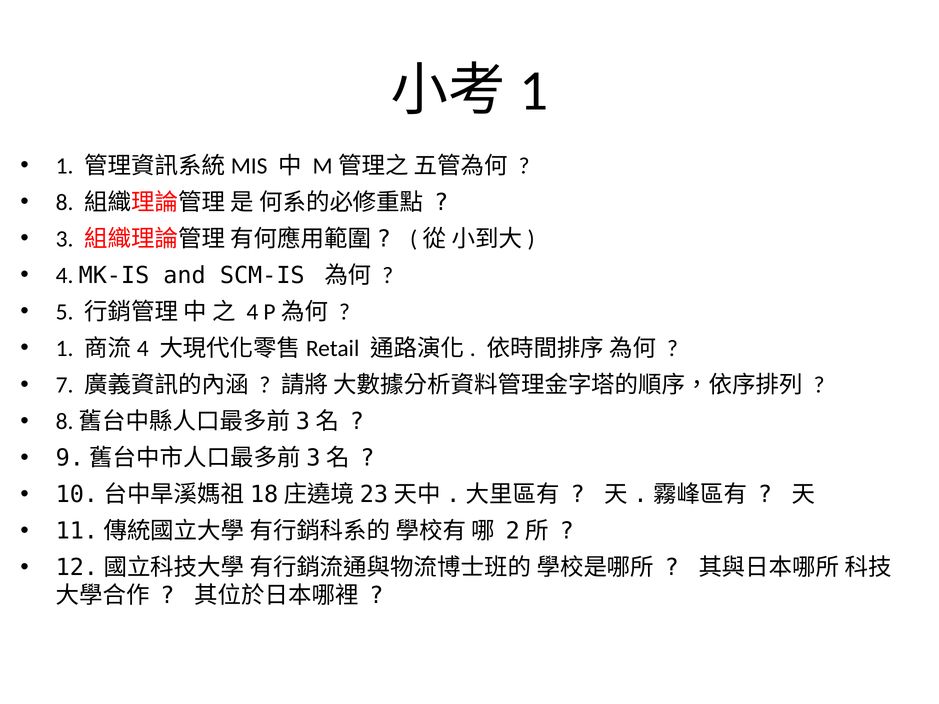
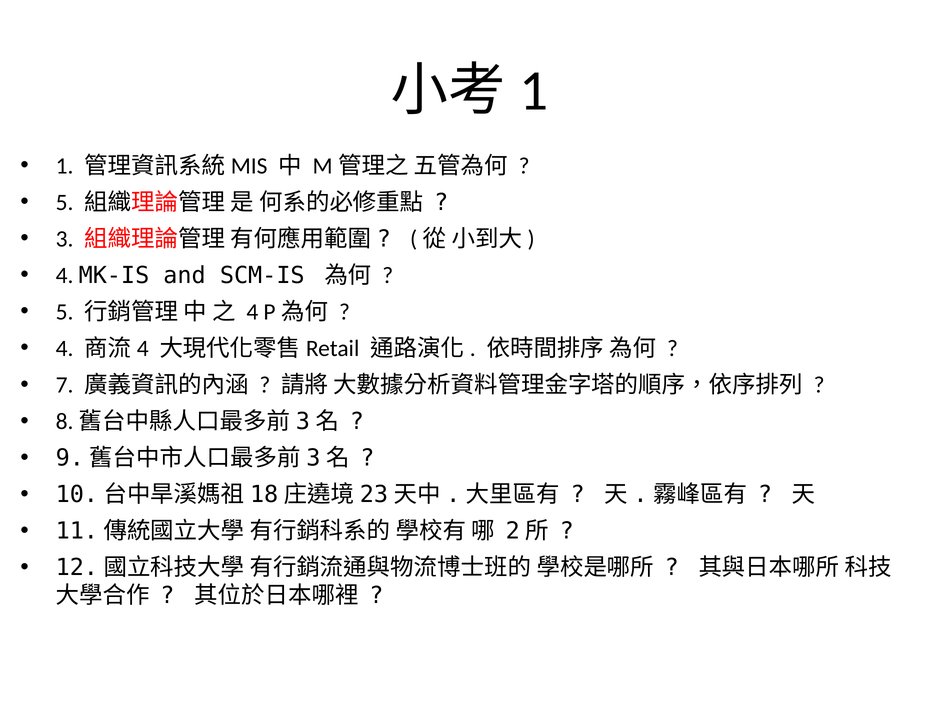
8 at (65, 203): 8 -> 5
1 at (65, 349): 1 -> 4
